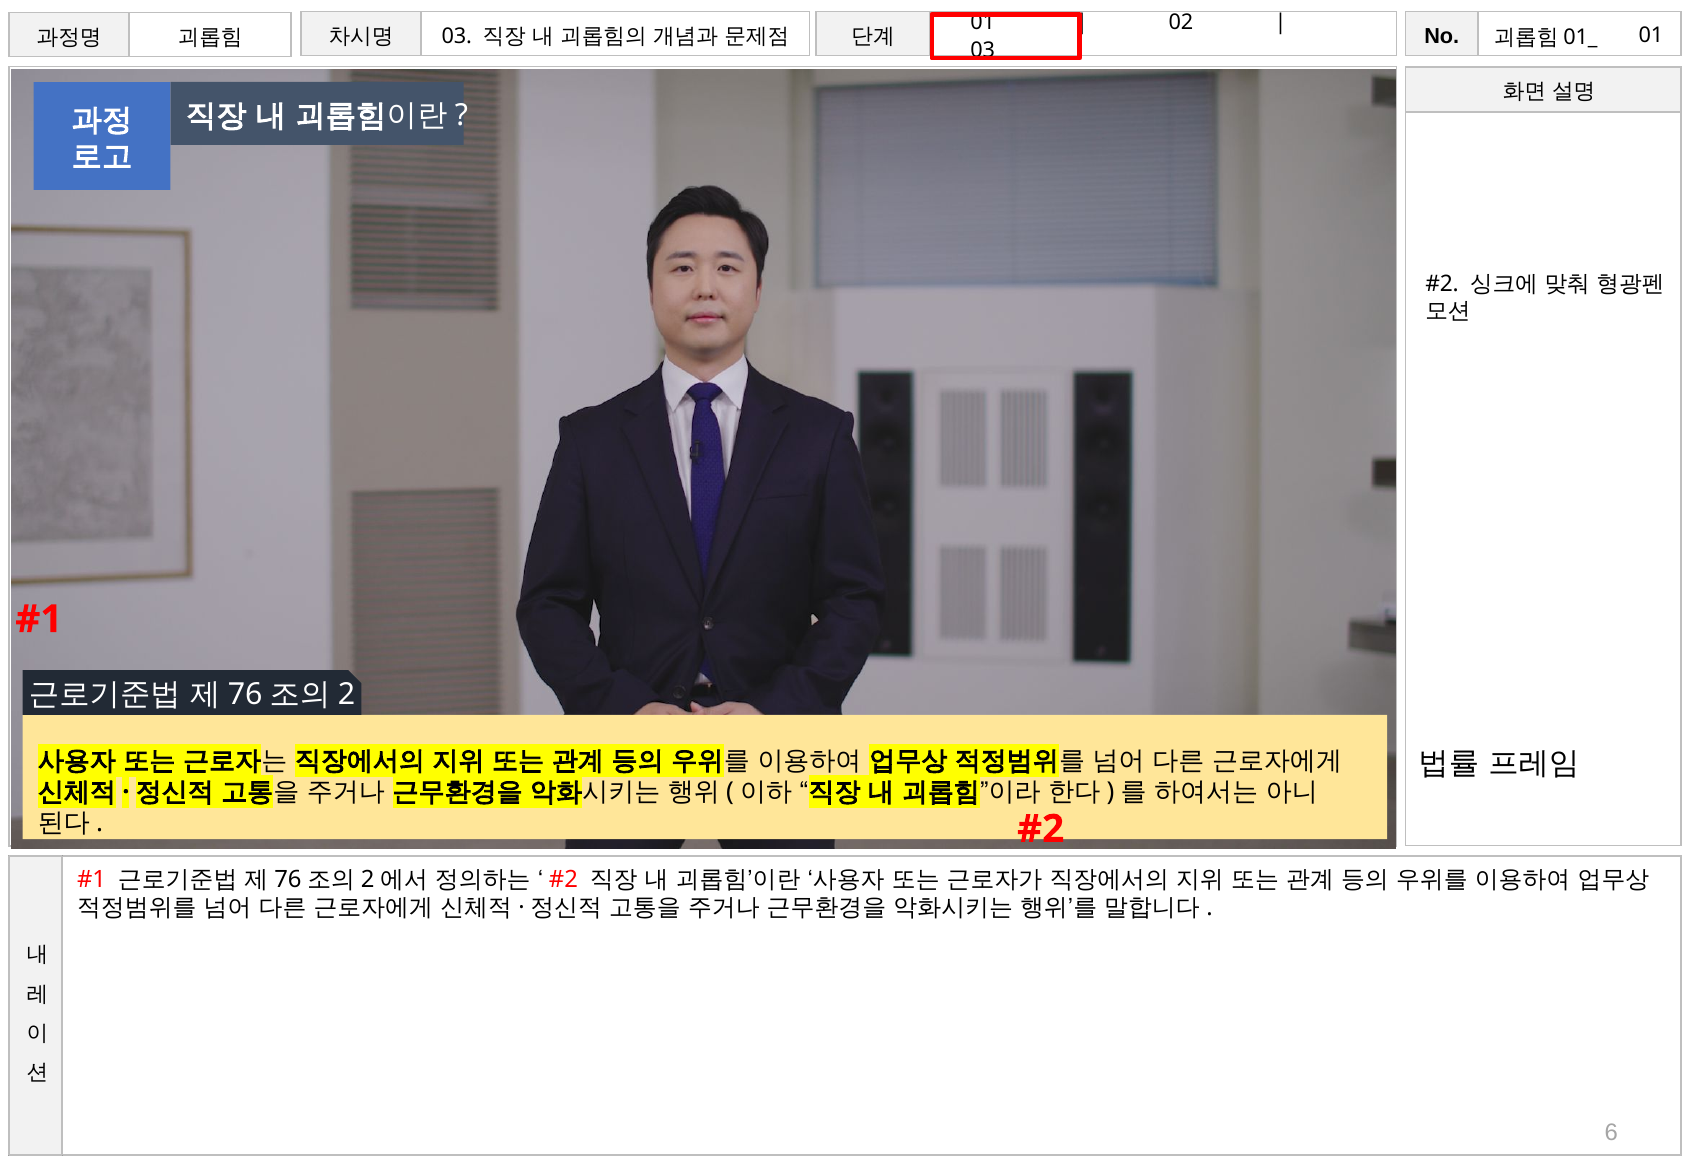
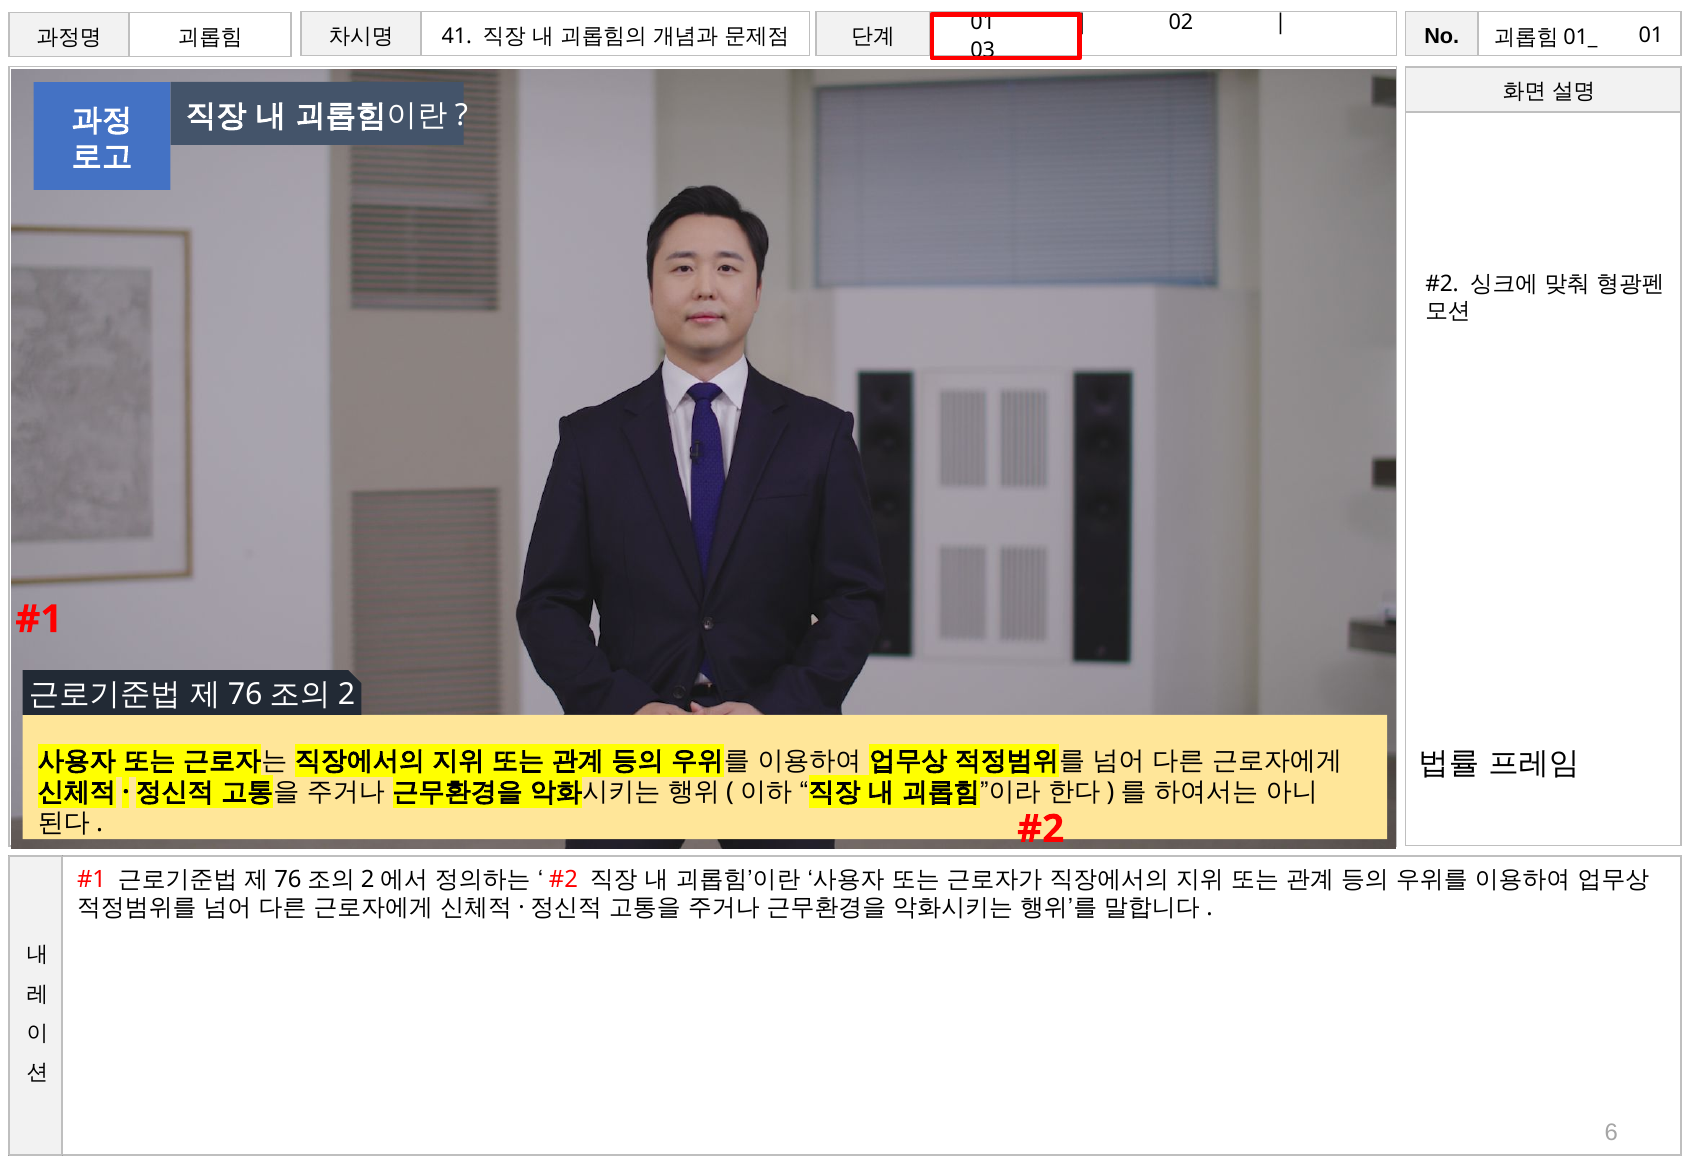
03 at (457, 36): 03 -> 41
